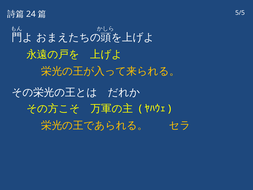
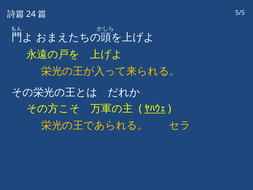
ﾔﾊｳｪ underline: none -> present
